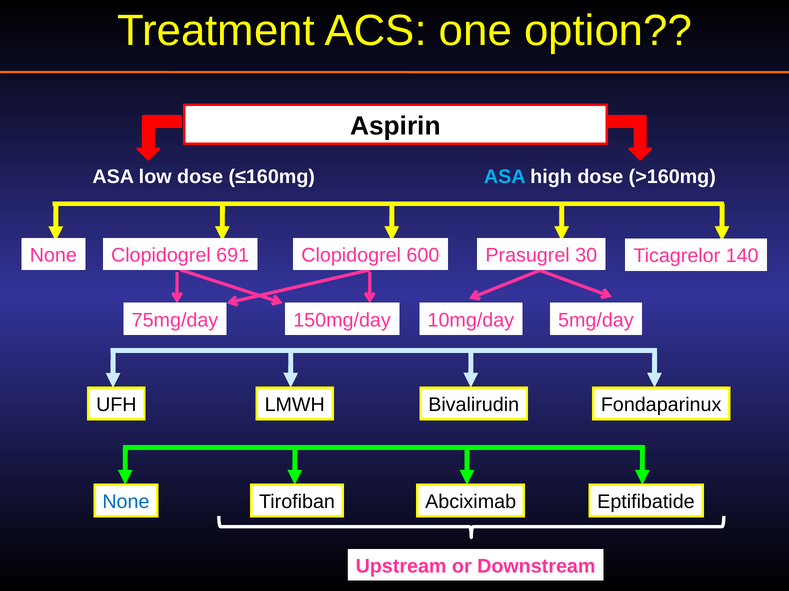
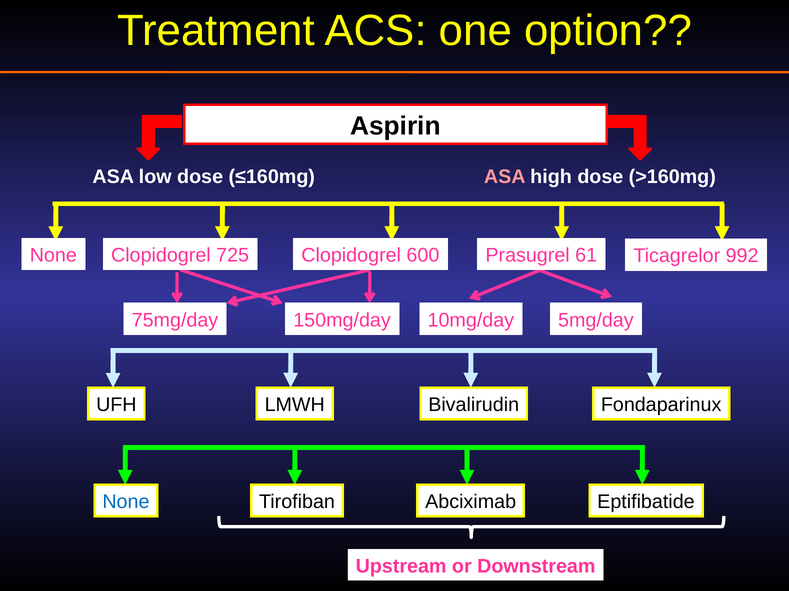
ASA at (505, 177) colour: light blue -> pink
691: 691 -> 725
30: 30 -> 61
140: 140 -> 992
